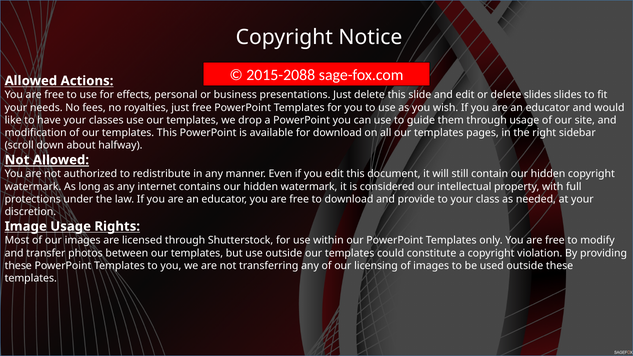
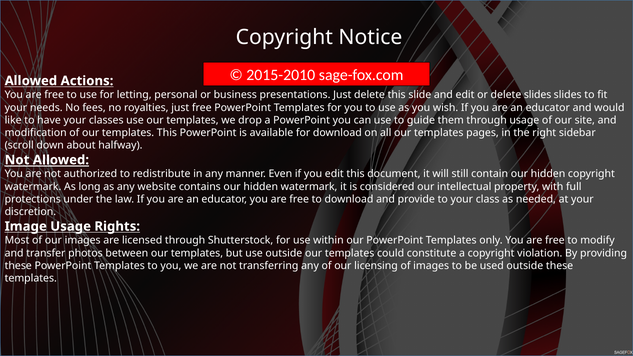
2015-2088: 2015-2088 -> 2015-2010
effects: effects -> letting
internet: internet -> website
